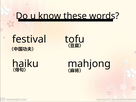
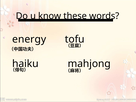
festival: festival -> energy
